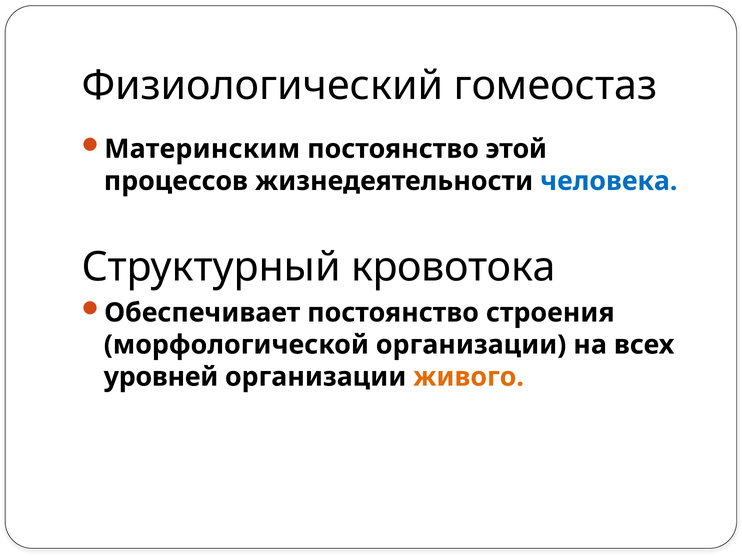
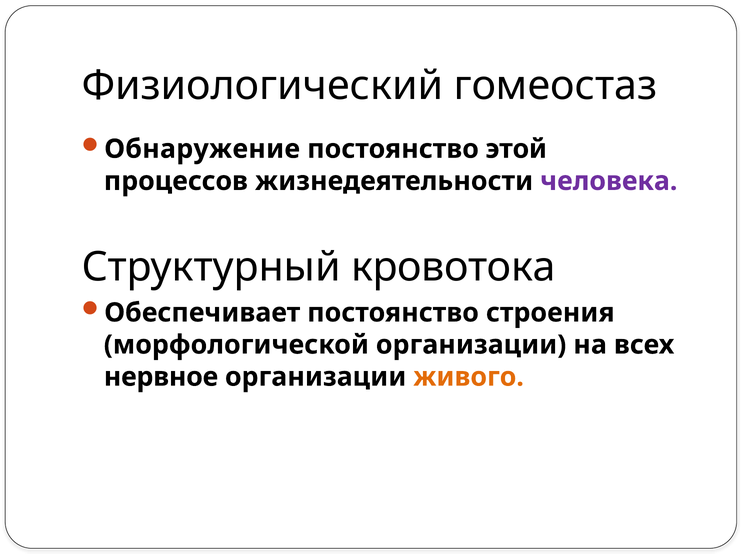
Материнским: Материнским -> Обнаружение
человека colour: blue -> purple
уровней: уровней -> нервное
